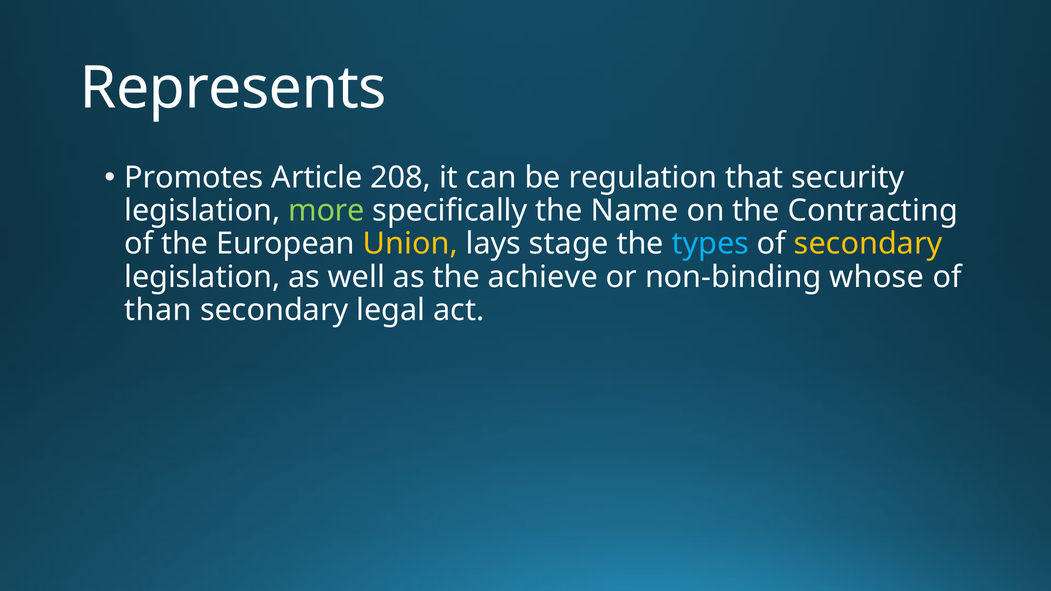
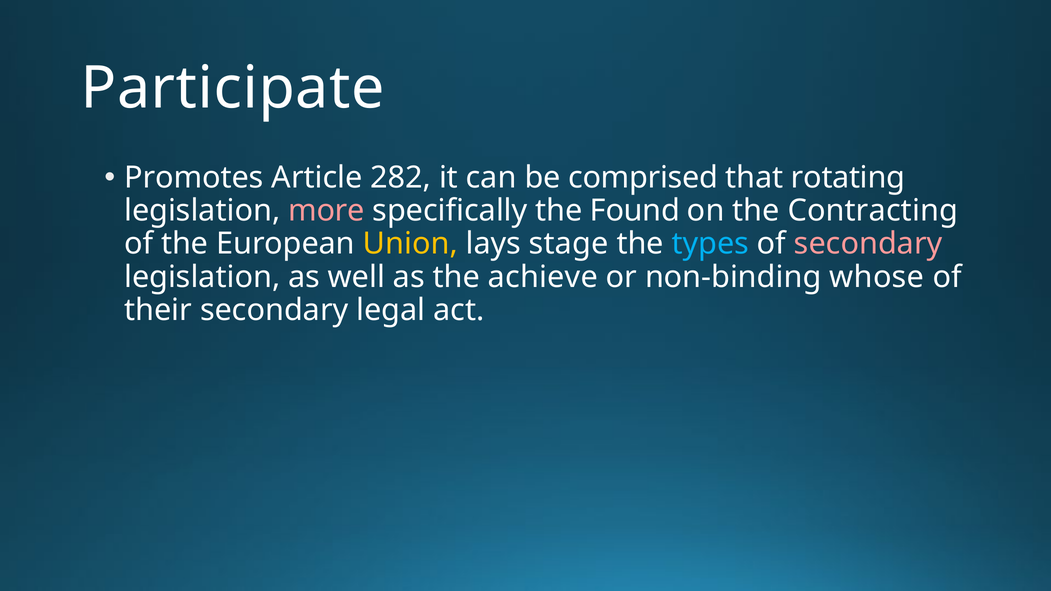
Represents: Represents -> Participate
208: 208 -> 282
regulation: regulation -> comprised
security: security -> rotating
more colour: light green -> pink
Name: Name -> Found
secondary at (868, 244) colour: yellow -> pink
than: than -> their
